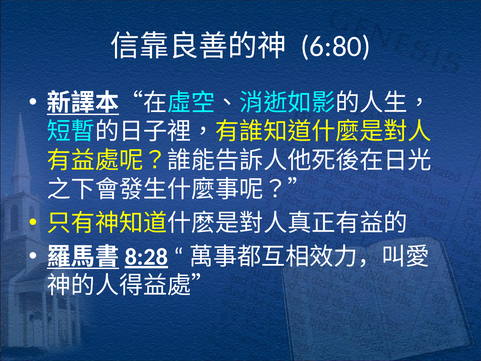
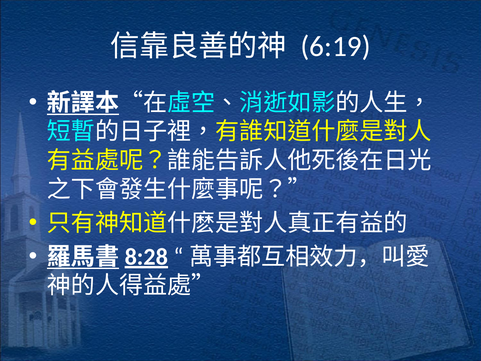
6:80: 6:80 -> 6:19
